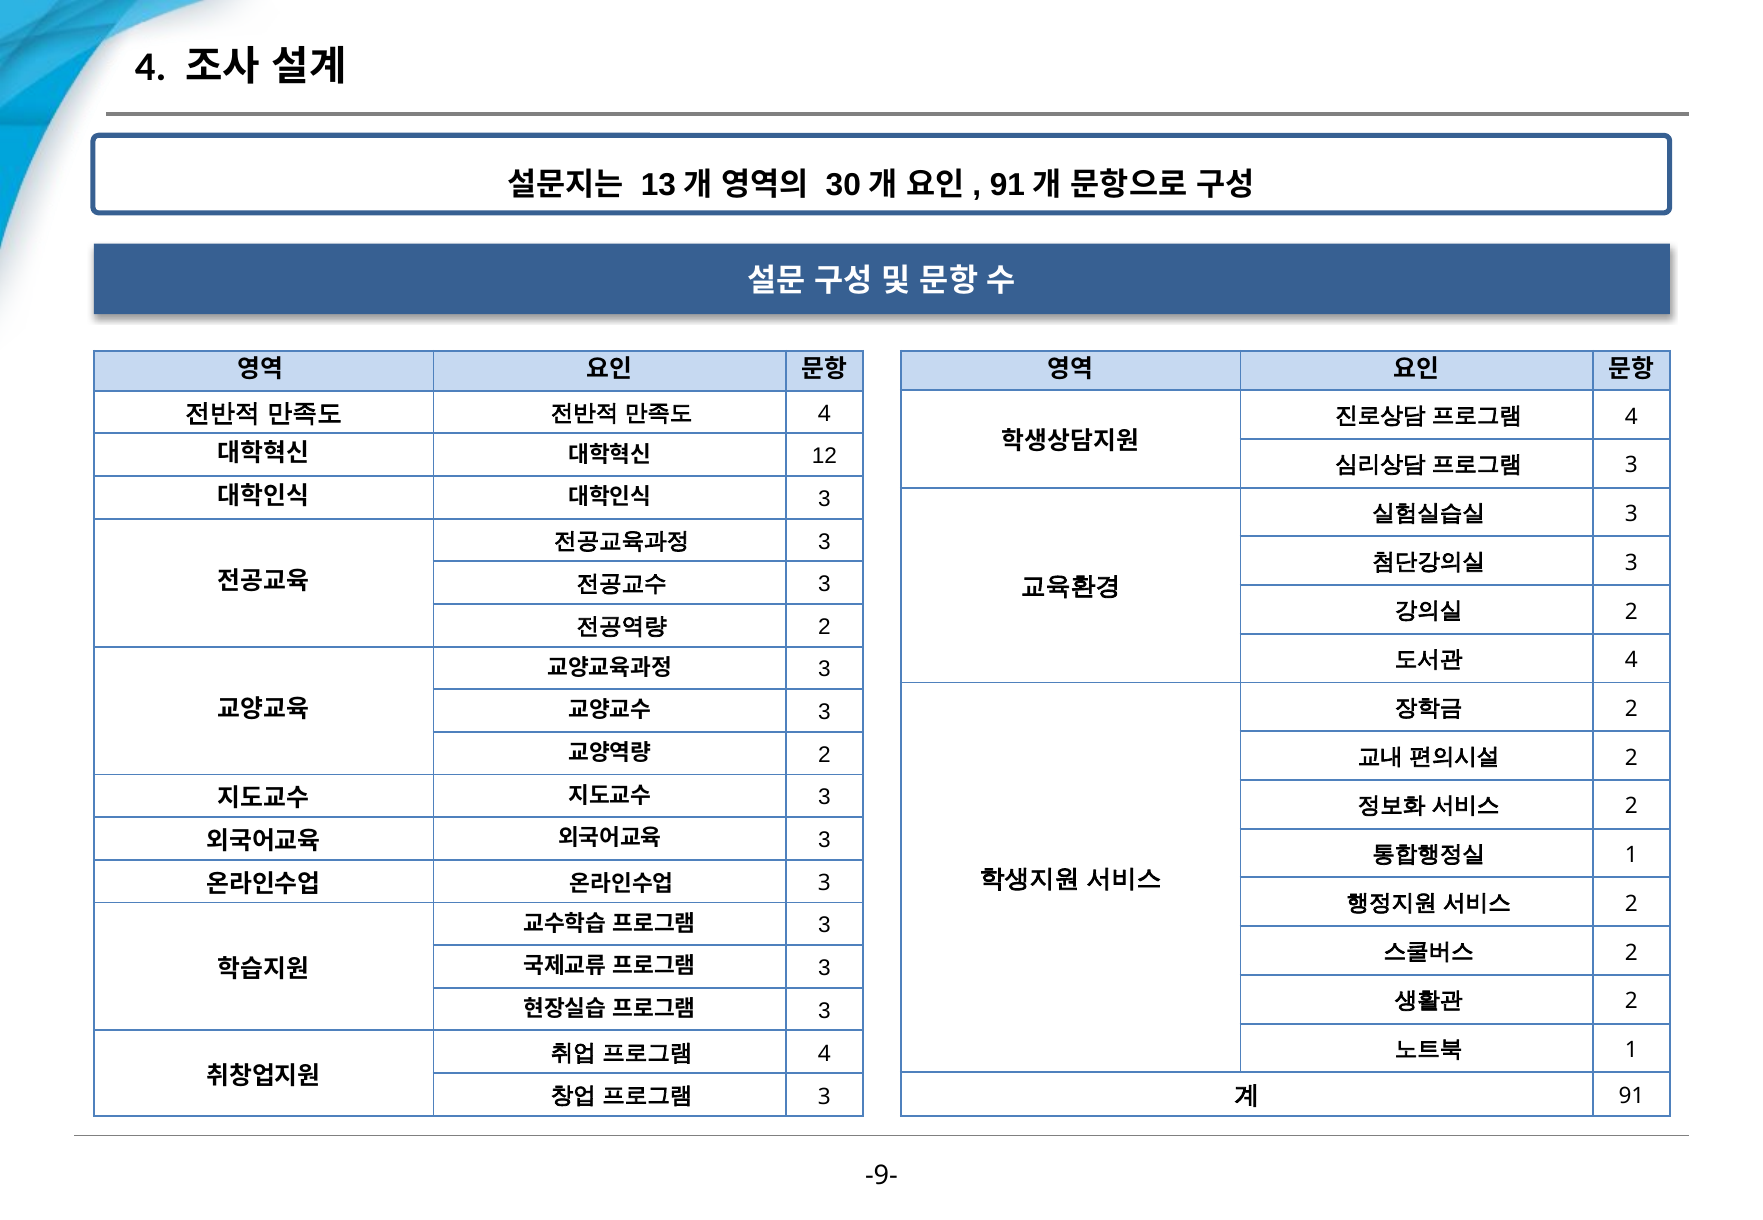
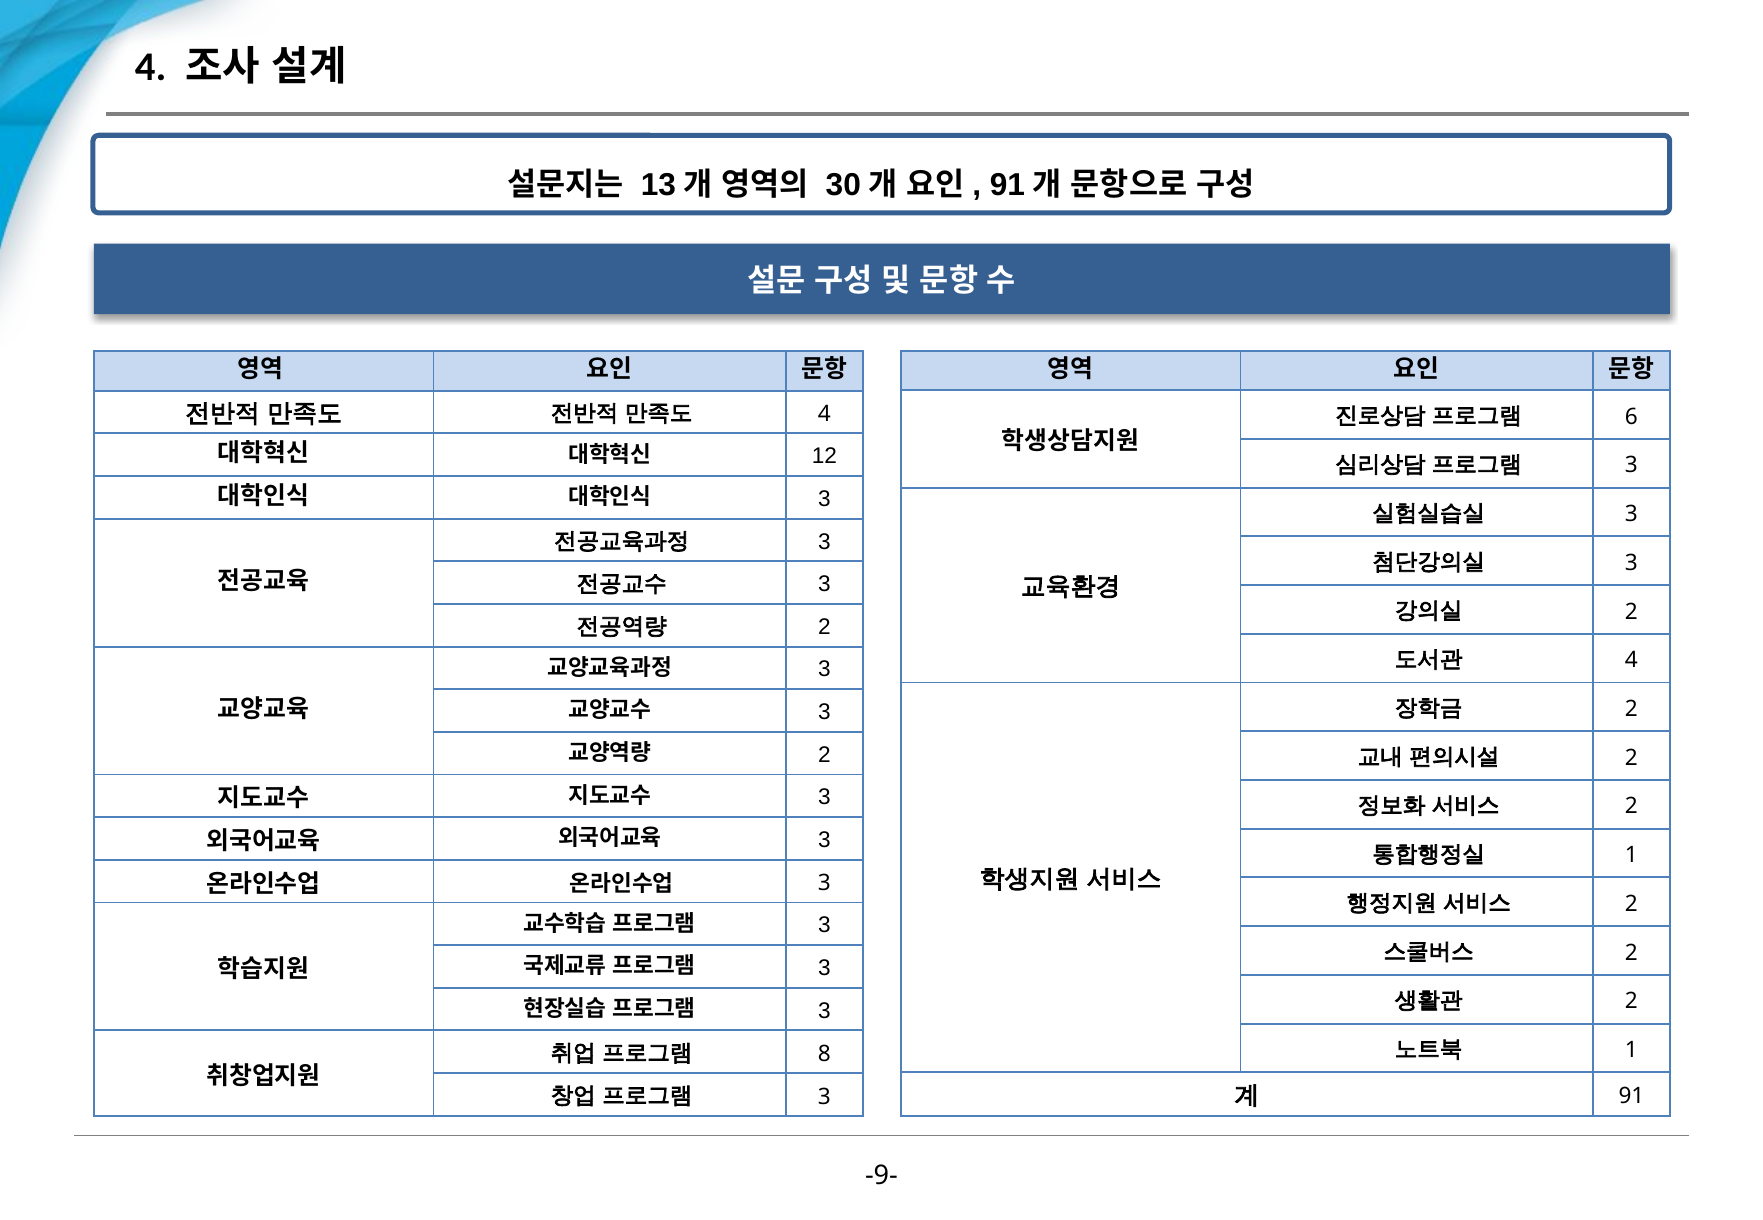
4 at (1631, 417): 4 -> 6
4 at (824, 1054): 4 -> 8
